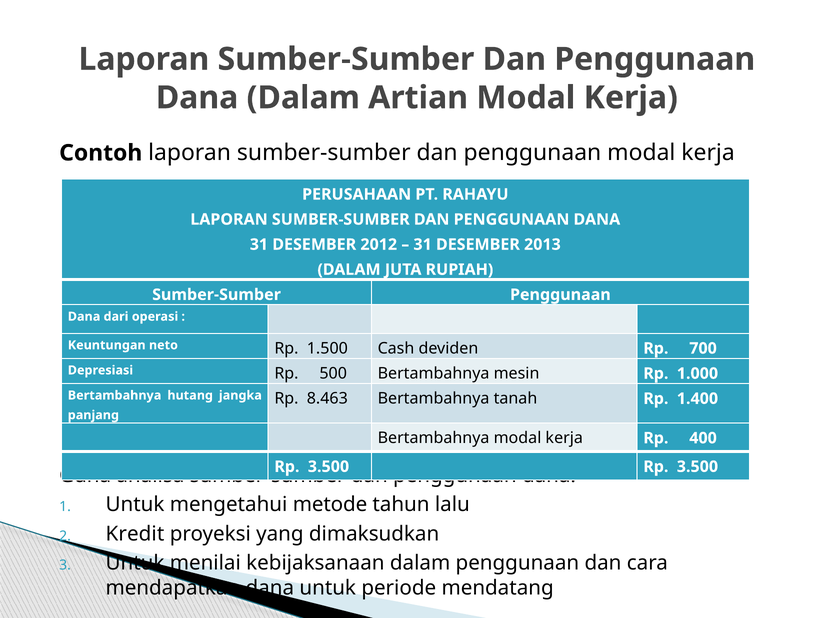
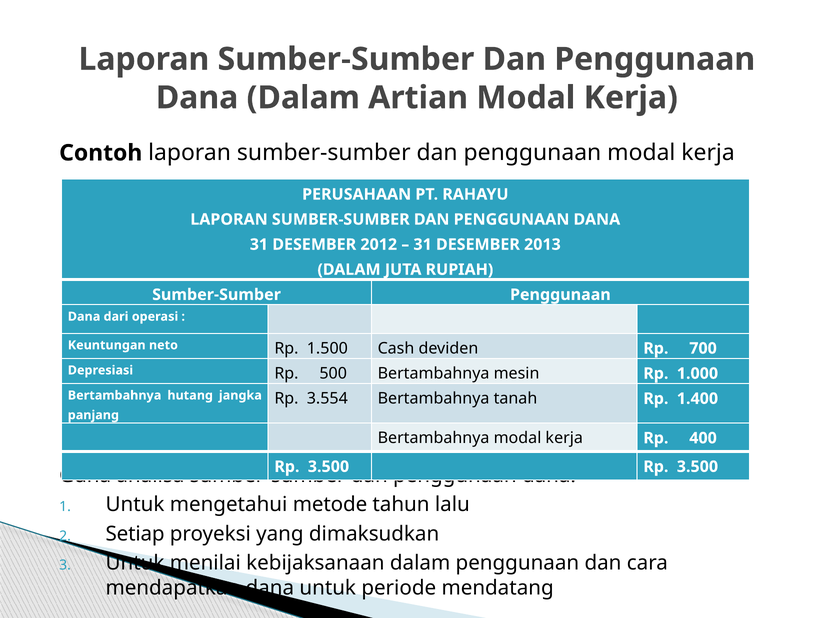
8.463: 8.463 -> 3.554
Kredit: Kredit -> Setiap
